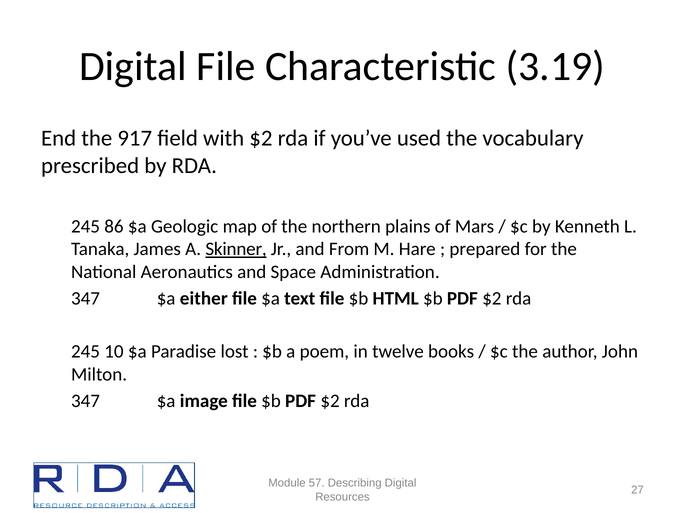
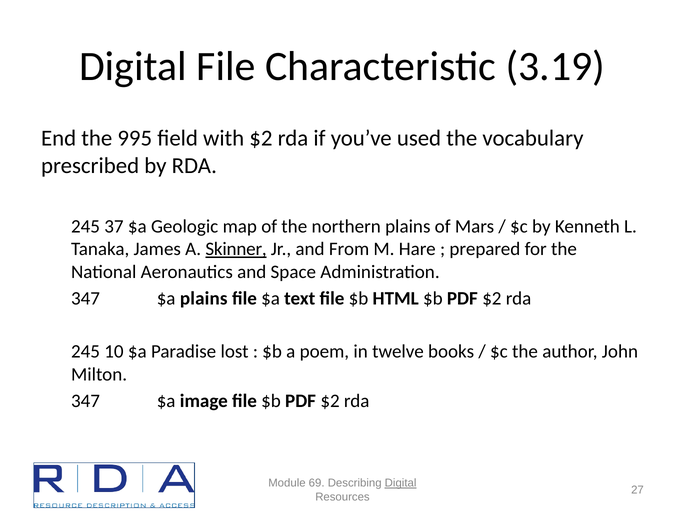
917: 917 -> 995
86: 86 -> 37
$a either: either -> plains
57: 57 -> 69
Digital at (401, 484) underline: none -> present
